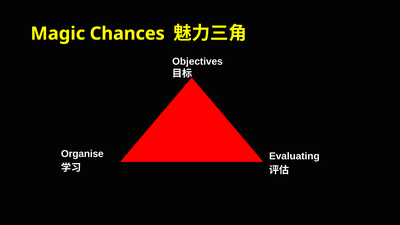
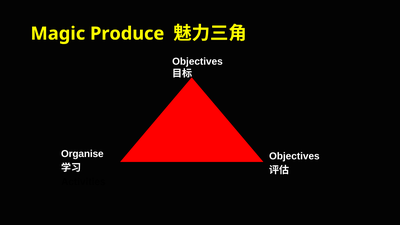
Chances: Chances -> Produce
Evaluating at (294, 156): Evaluating -> Objectives
